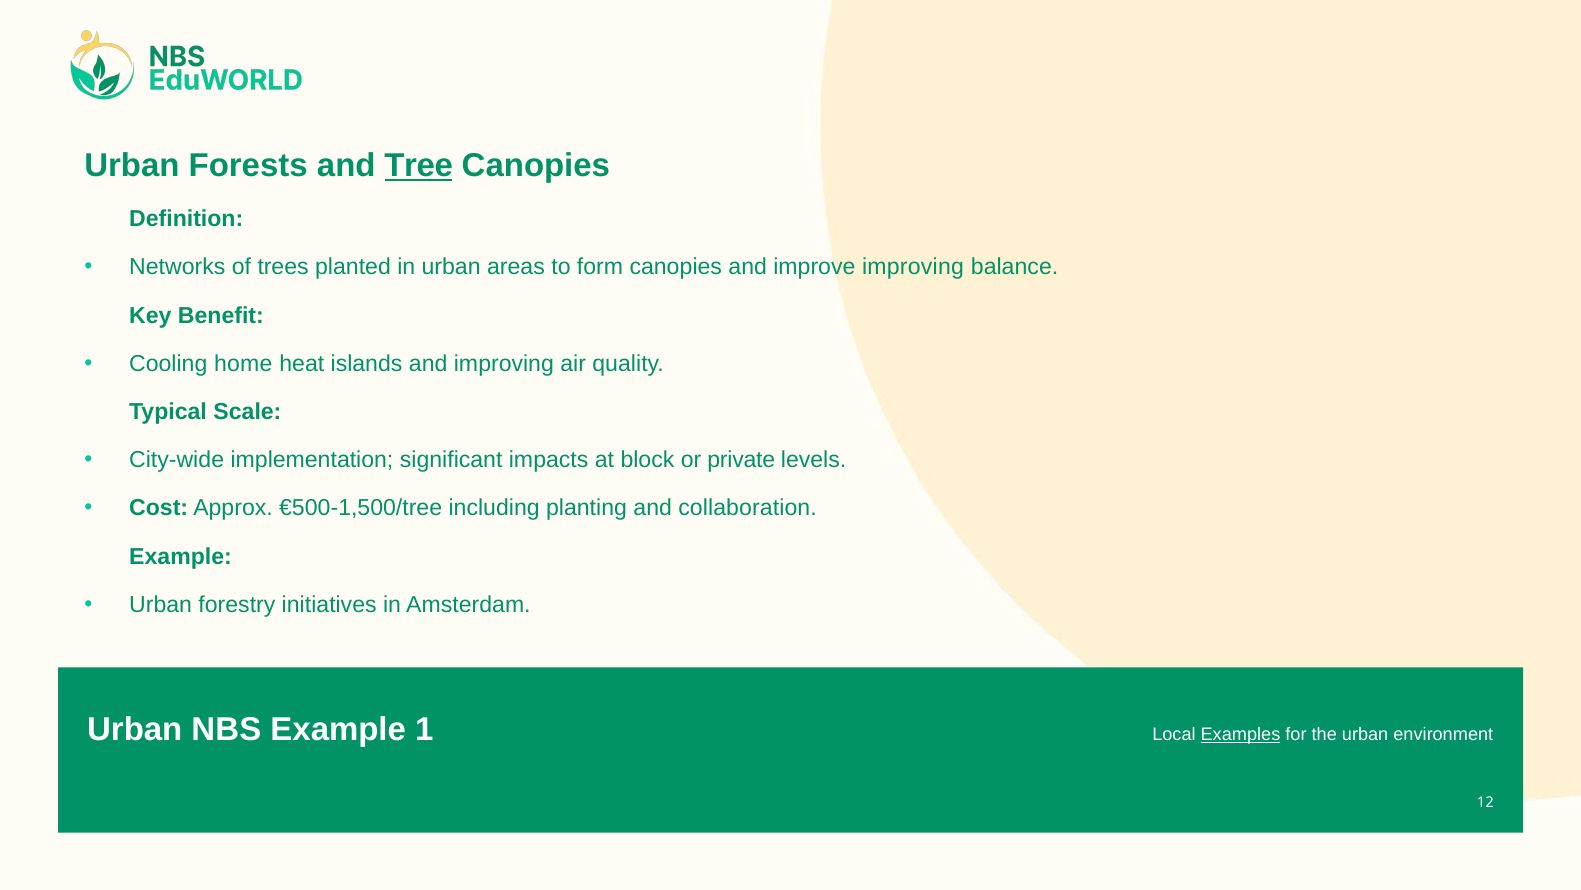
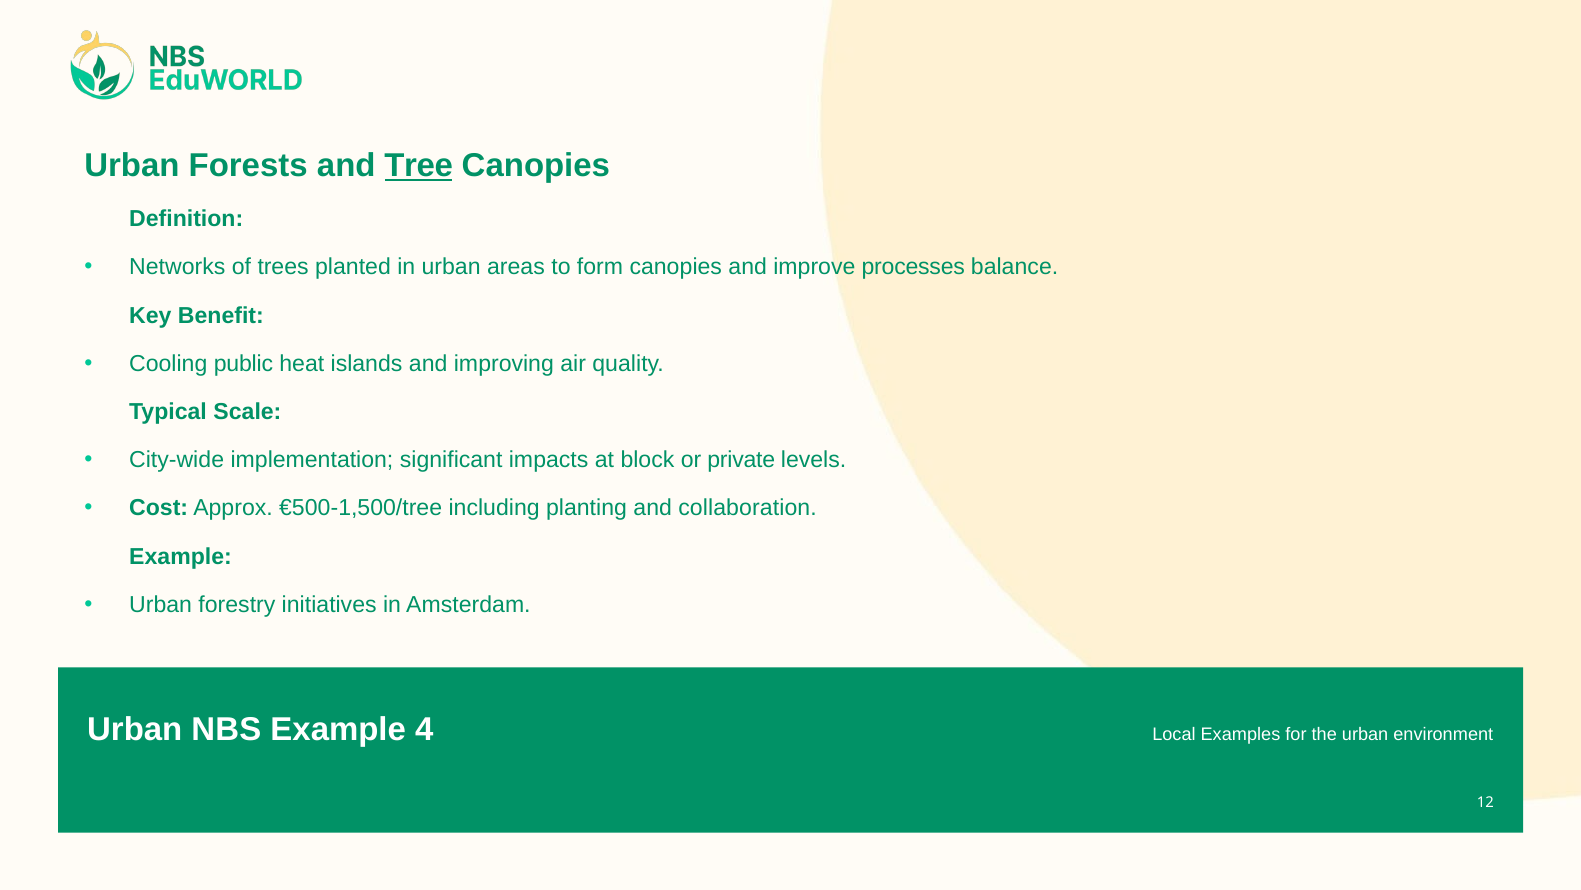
improve improving: improving -> processes
home: home -> public
1: 1 -> 4
Examples underline: present -> none
